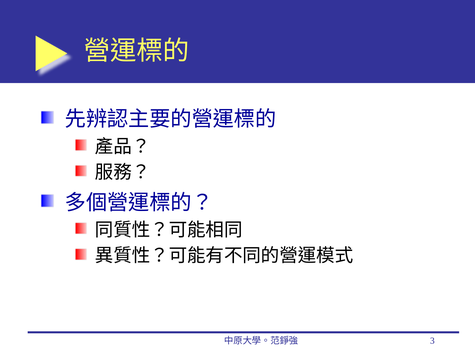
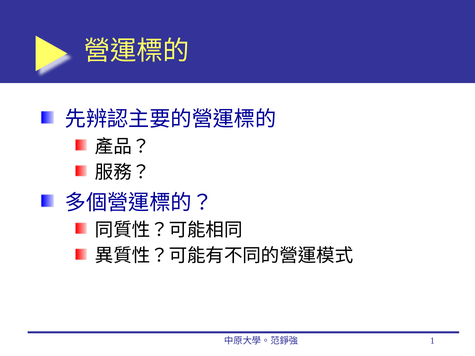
3: 3 -> 1
